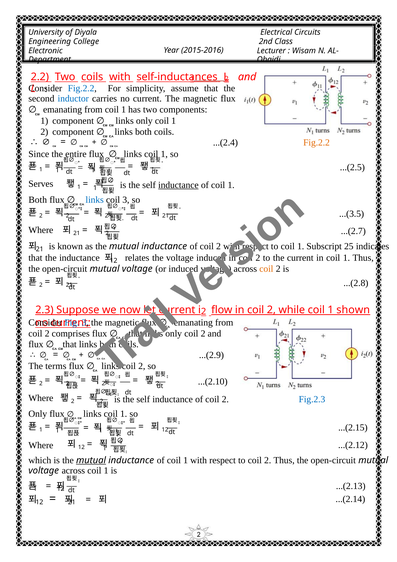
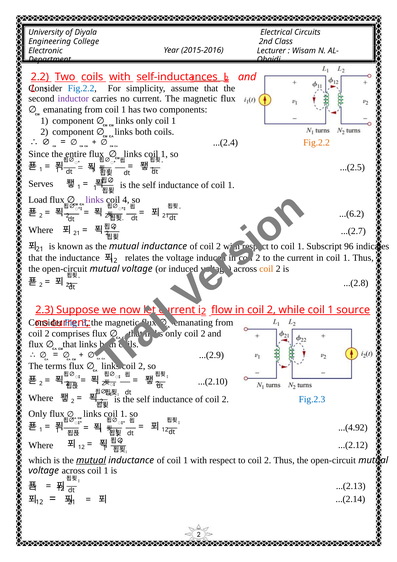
inductor colour: blue -> purple
inductance at (178, 185) underline: present -> none
Both at (38, 200): Both -> Load
links at (95, 200) colour: blue -> purple
coil 3: 3 -> 4
...(3.5: ...(3.5 -> ...(6.2
25: 25 -> 96
shown: shown -> source
...(2.15: ...(2.15 -> ...(4.92
